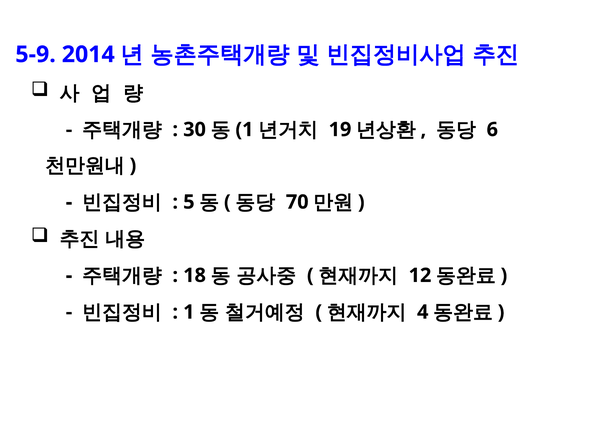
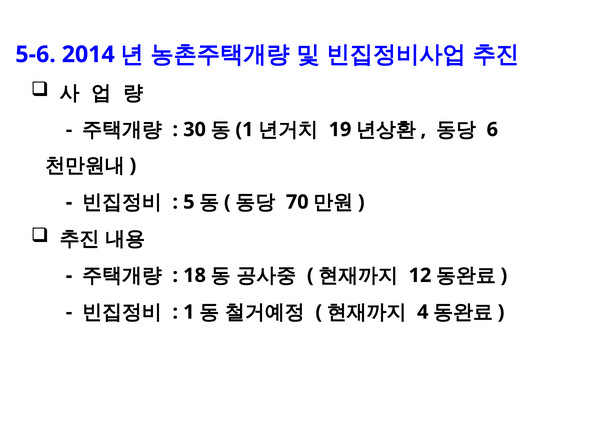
5-9: 5-9 -> 5-6
